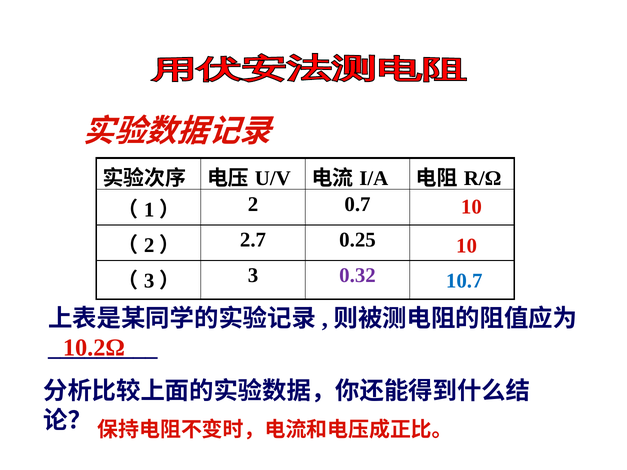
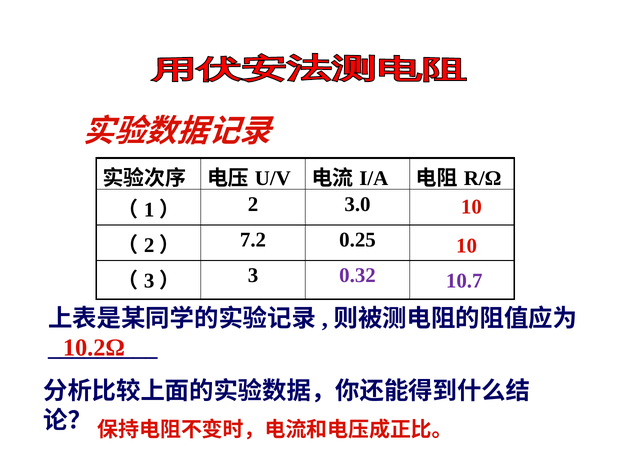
0.7: 0.7 -> 3.0
2.7: 2.7 -> 7.2
10.7 colour: blue -> purple
